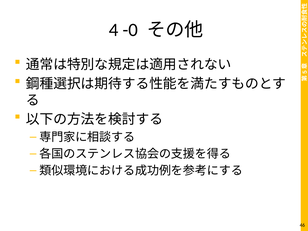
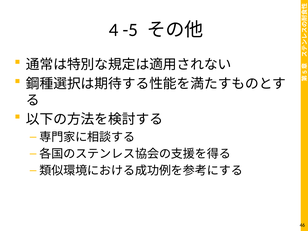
-0: -0 -> -5
